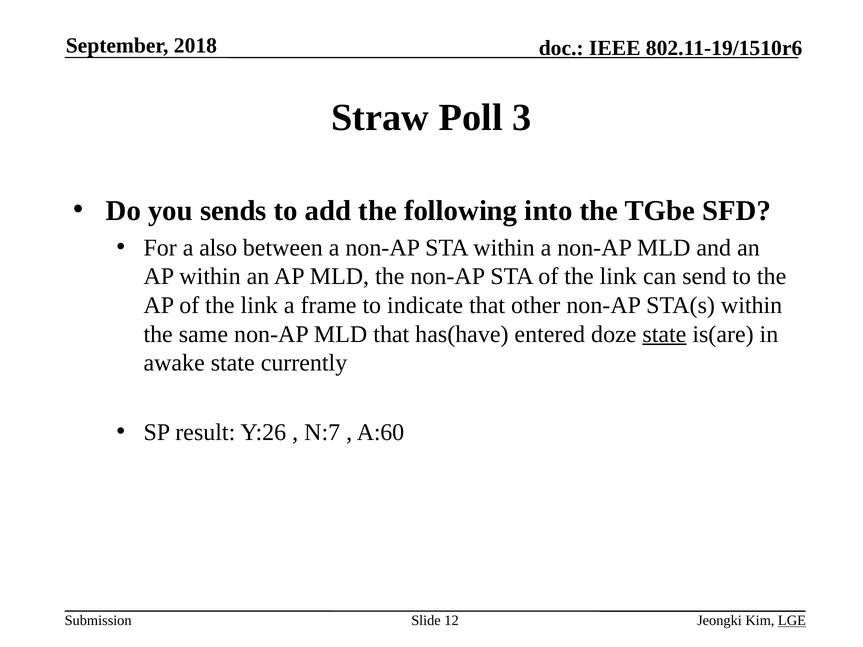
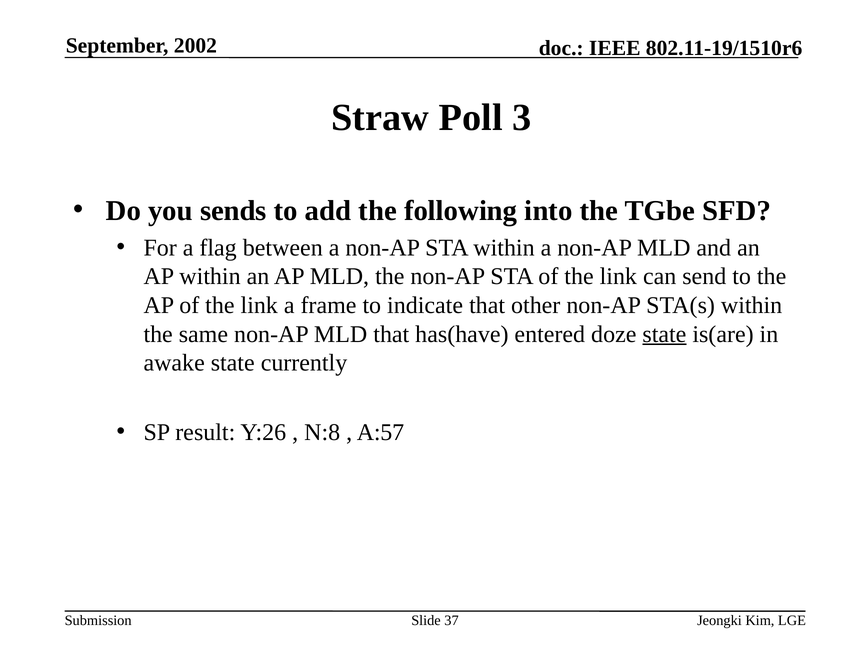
2018: 2018 -> 2002
also: also -> flag
N:7: N:7 -> N:8
A:60: A:60 -> A:57
12: 12 -> 37
LGE underline: present -> none
